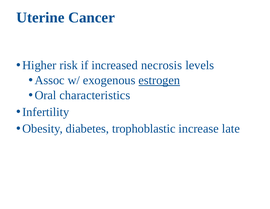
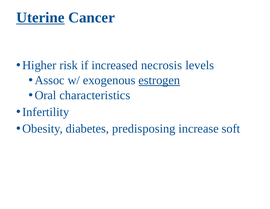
Uterine underline: none -> present
trophoblastic: trophoblastic -> predisposing
late: late -> soft
